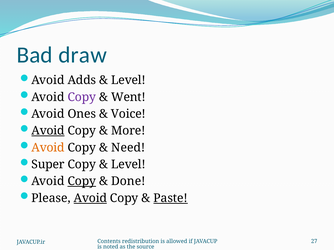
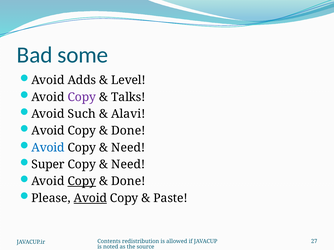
draw: draw -> some
Went: Went -> Talks
Ones: Ones -> Such
Voice: Voice -> Alavi
Avoid at (48, 131) underline: present -> none
More at (128, 131): More -> Done
Avoid at (48, 148) colour: orange -> blue
Level at (128, 165): Level -> Need
Paste underline: present -> none
